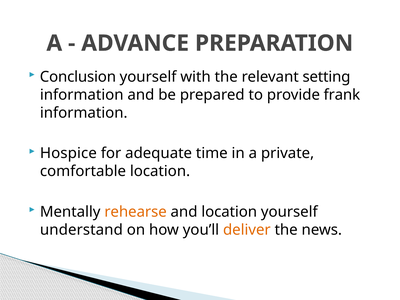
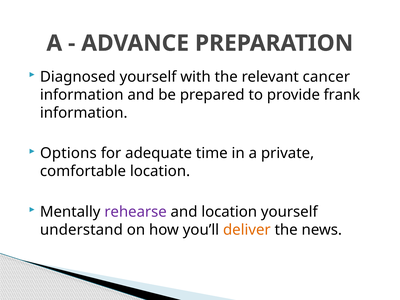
Conclusion: Conclusion -> Diagnosed
setting: setting -> cancer
Hospice: Hospice -> Options
rehearse colour: orange -> purple
